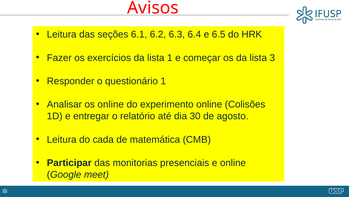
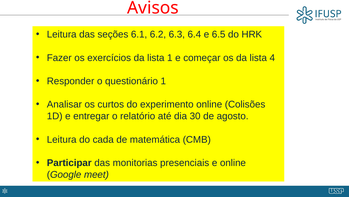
3: 3 -> 4
os online: online -> curtos
